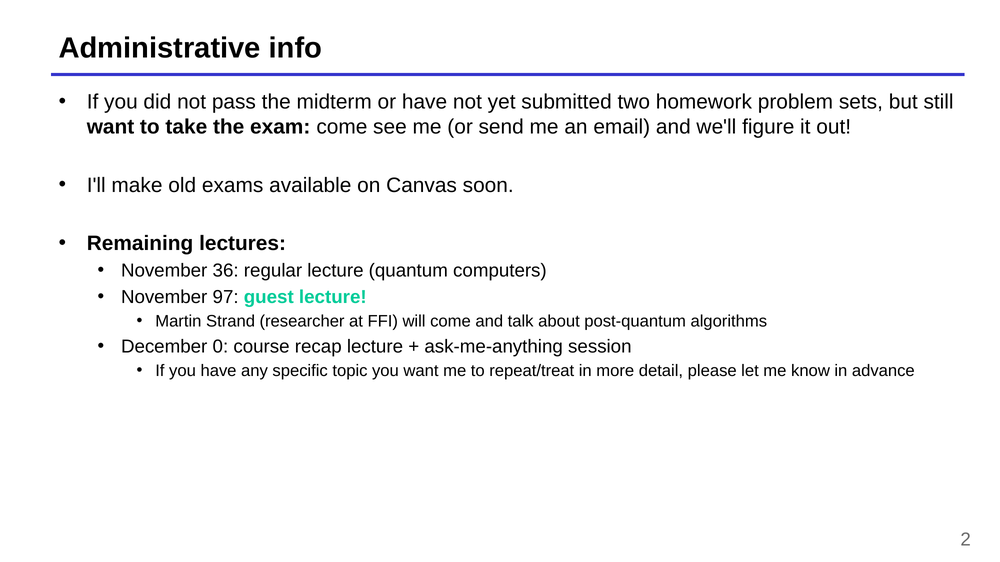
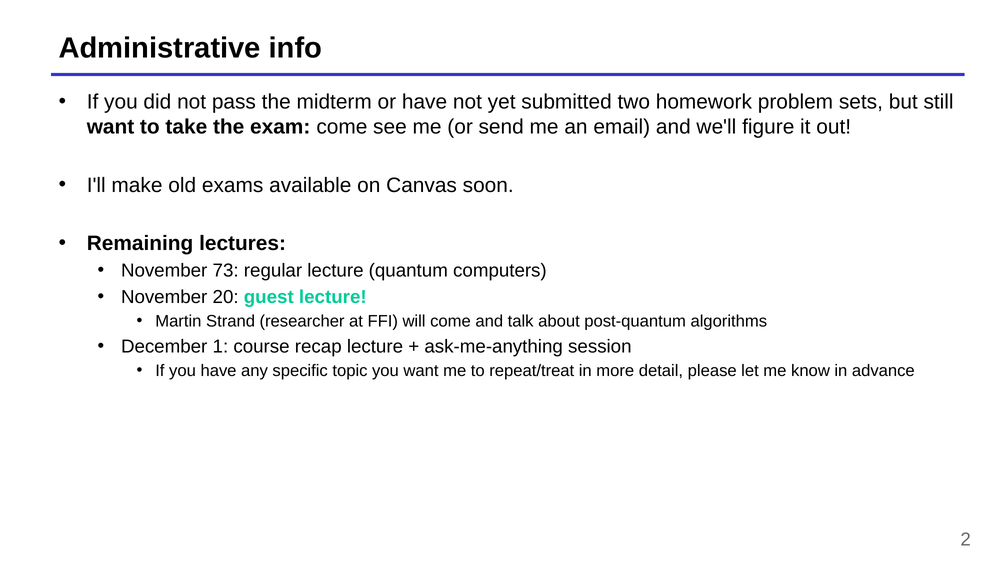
36: 36 -> 73
97: 97 -> 20
0: 0 -> 1
